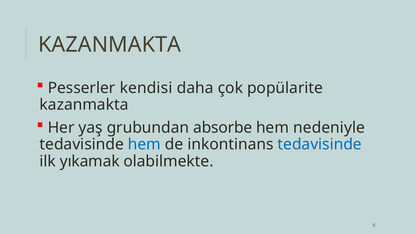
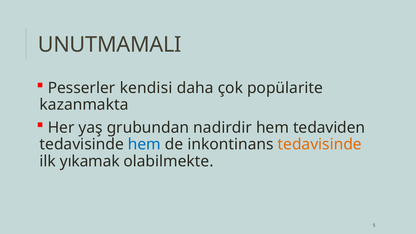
KAZANMAKTA at (110, 45): KAZANMAKTA -> UNUTMAMALI
absorbe: absorbe -> nadirdir
nedeniyle: nedeniyle -> tedaviden
tedavisinde at (320, 145) colour: blue -> orange
